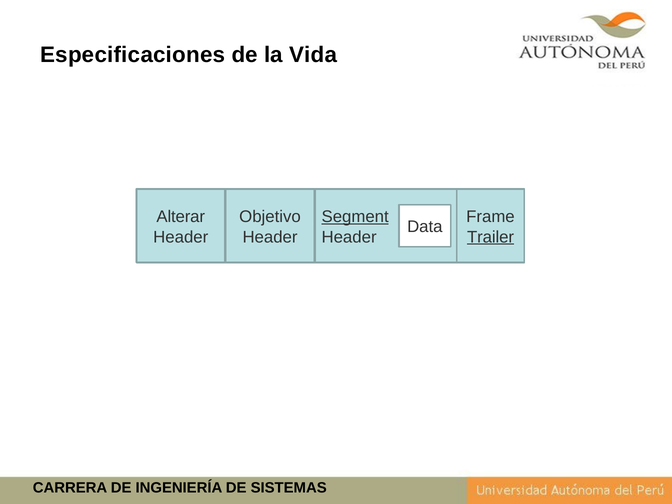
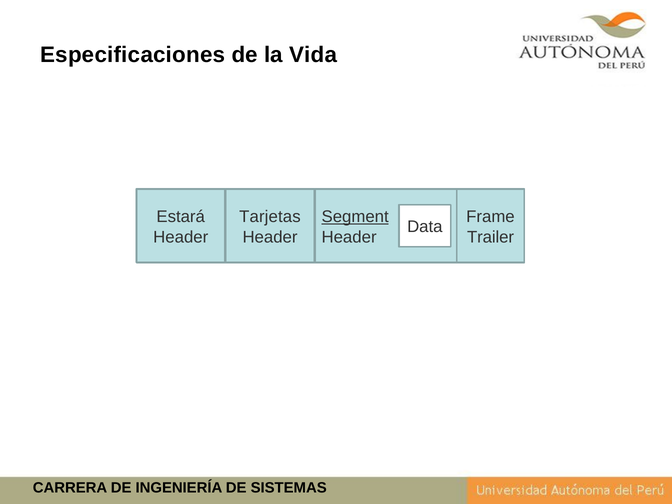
Alterar: Alterar -> Estará
Objetivo: Objetivo -> Tarjetas
Trailer underline: present -> none
